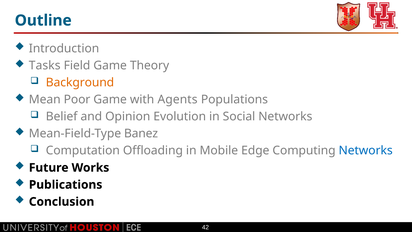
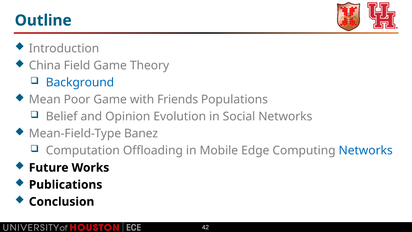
Tasks: Tasks -> China
Background colour: orange -> blue
Agents: Agents -> Friends
